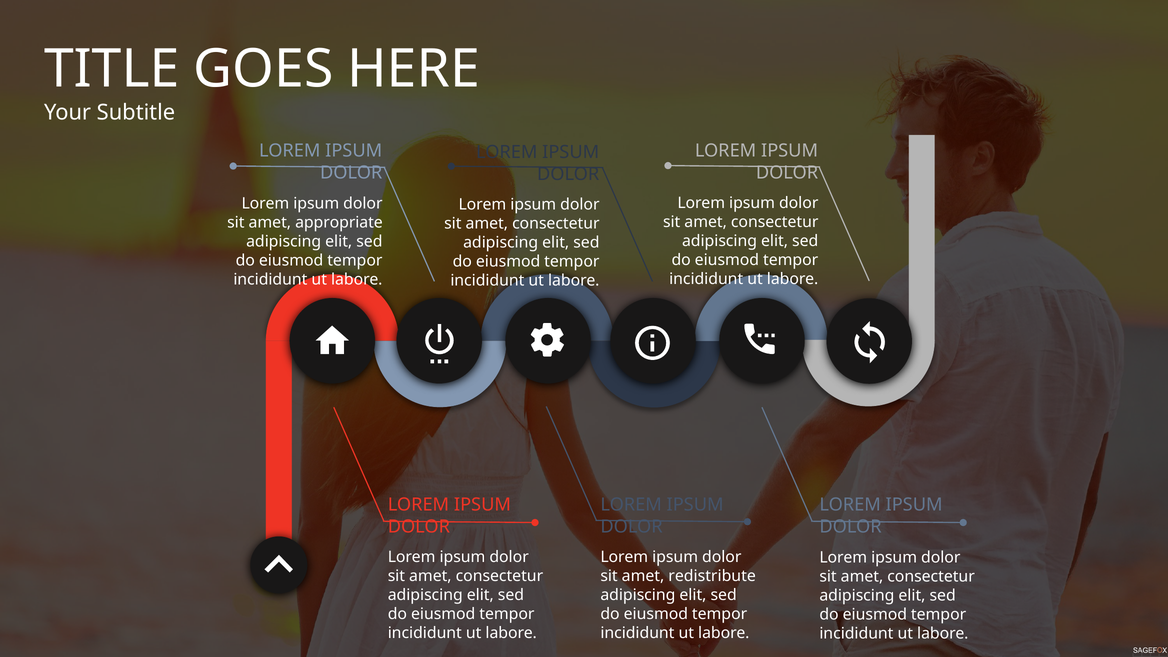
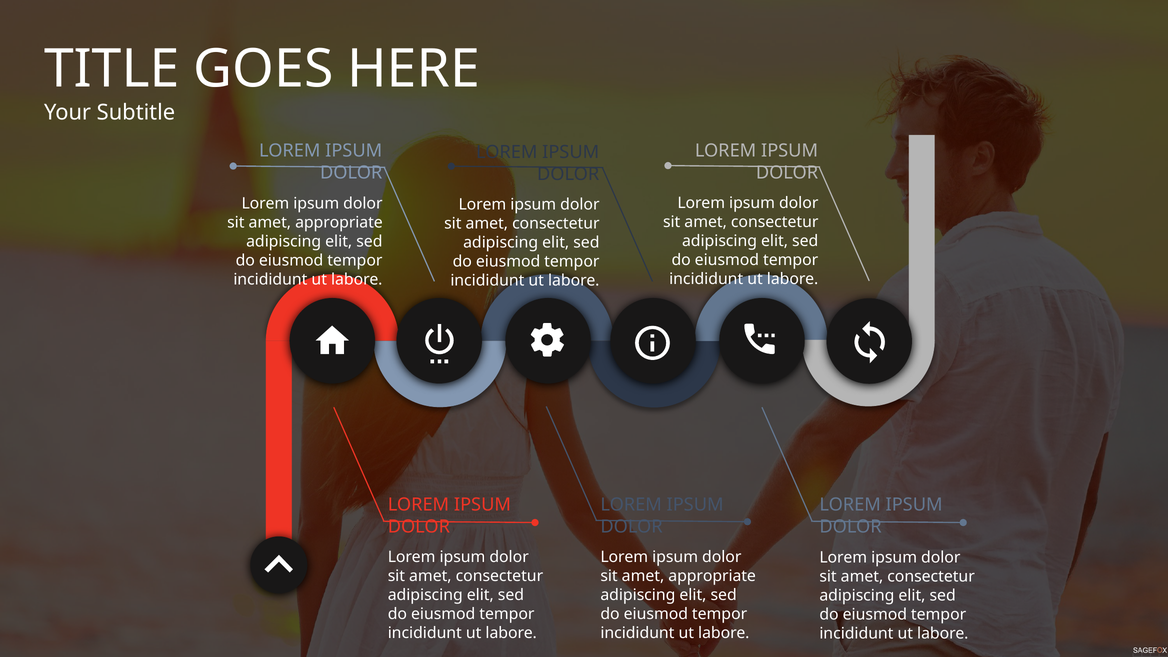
redistribute at (712, 576): redistribute -> appropriate
